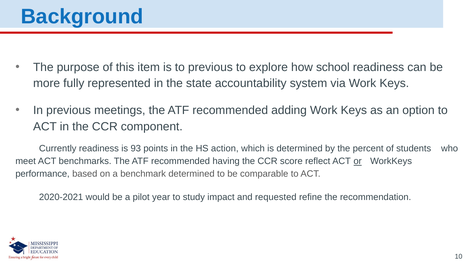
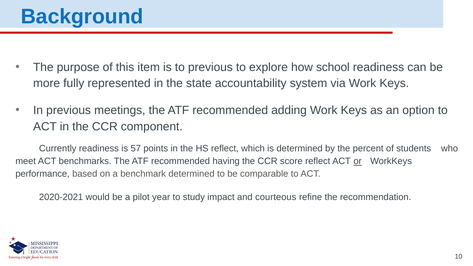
93: 93 -> 57
HS action: action -> reflect
requested: requested -> courteous
